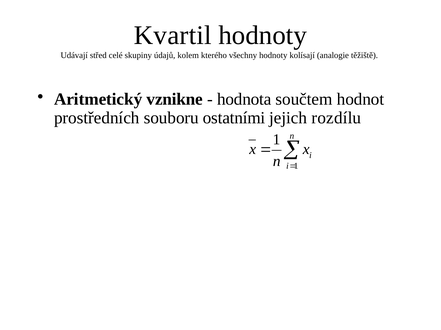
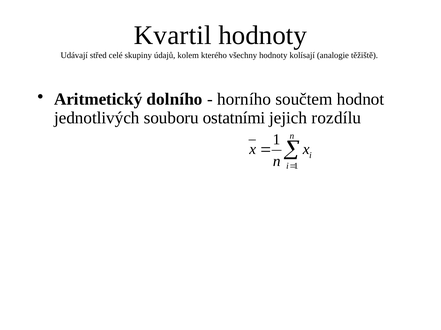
vznikne: vznikne -> dolního
hodnota: hodnota -> horního
prostředních: prostředních -> jednotlivých
